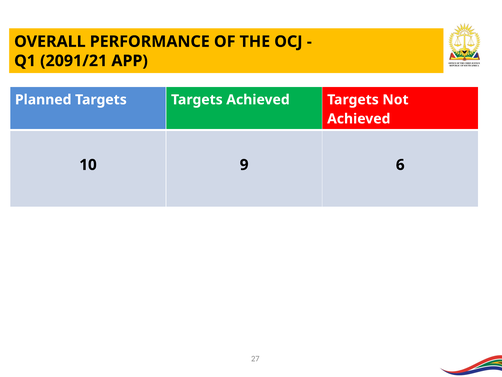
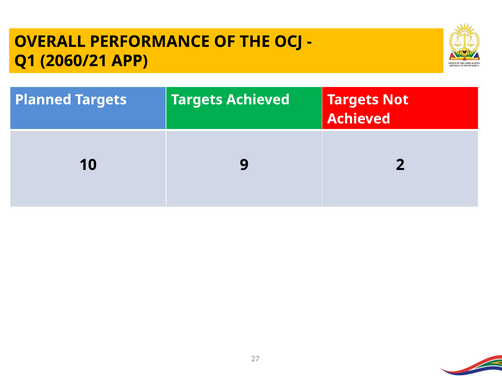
2091/21: 2091/21 -> 2060/21
6: 6 -> 2
